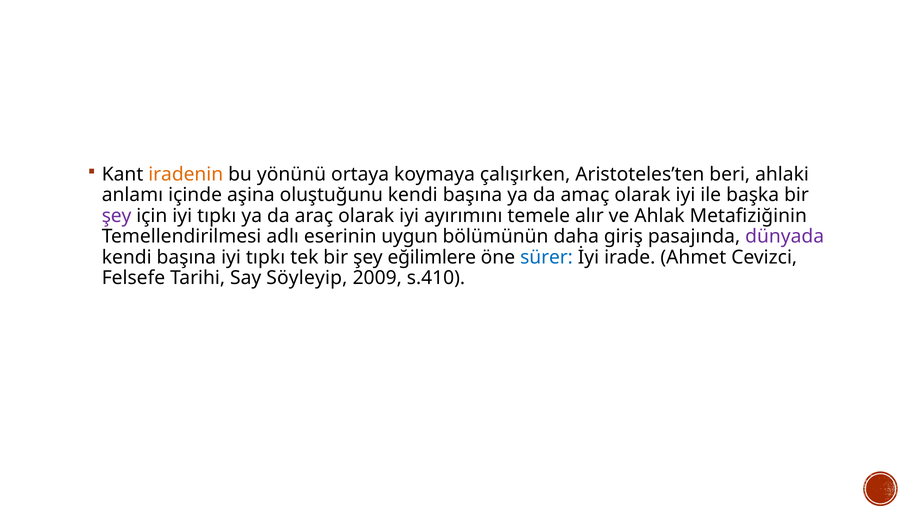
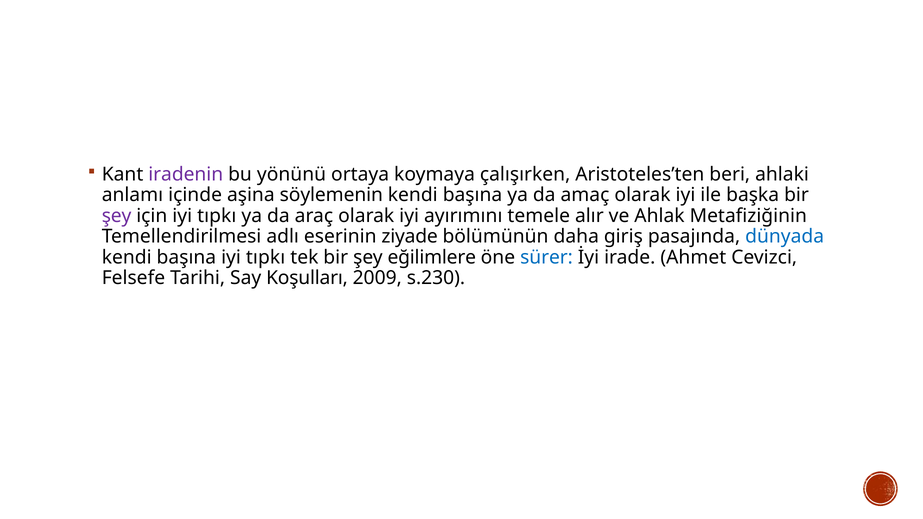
iradenin colour: orange -> purple
oluştuğunu: oluştuğunu -> söylemenin
uygun: uygun -> ziyade
dünyada colour: purple -> blue
Söyleyip: Söyleyip -> Koşulları
s.410: s.410 -> s.230
